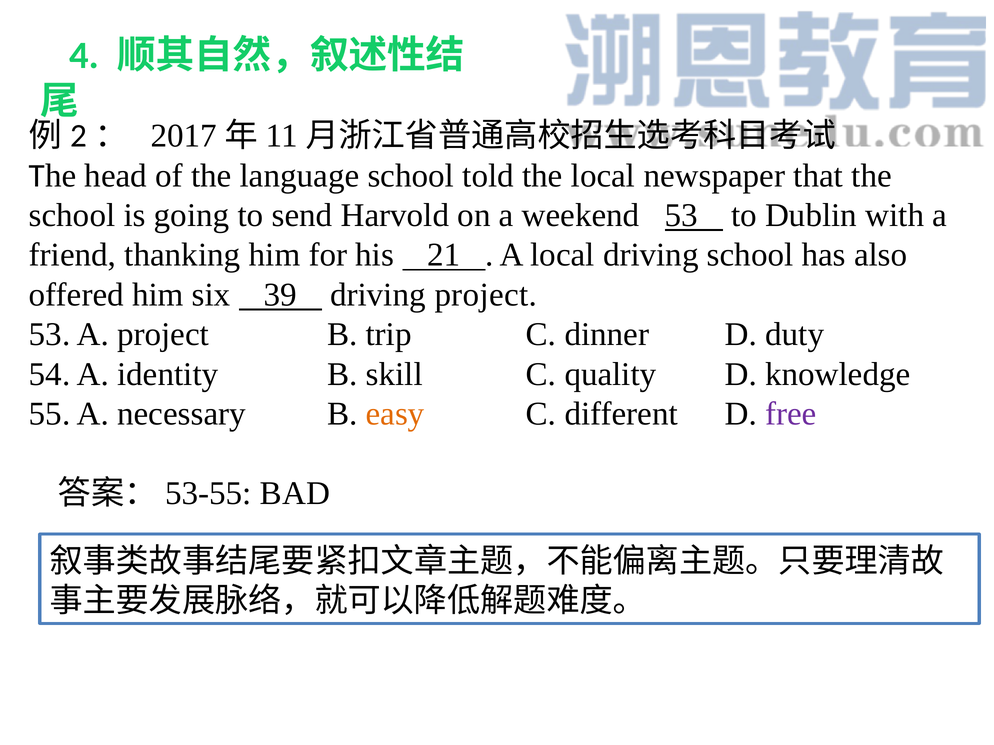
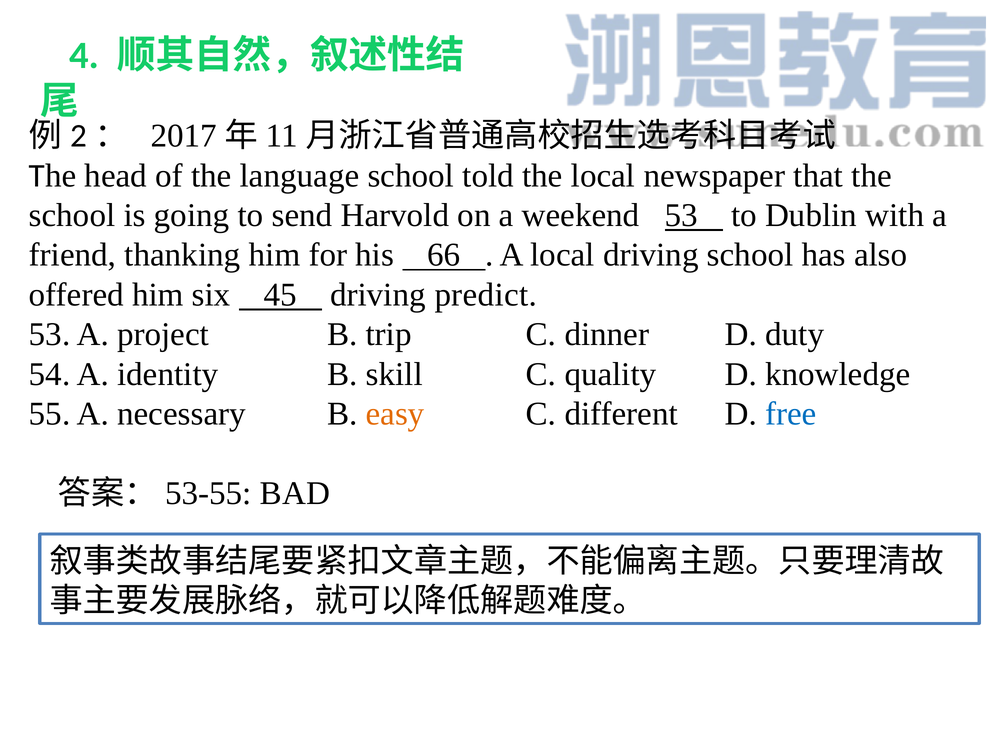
21: 21 -> 66
39: 39 -> 45
driving project: project -> predict
free colour: purple -> blue
